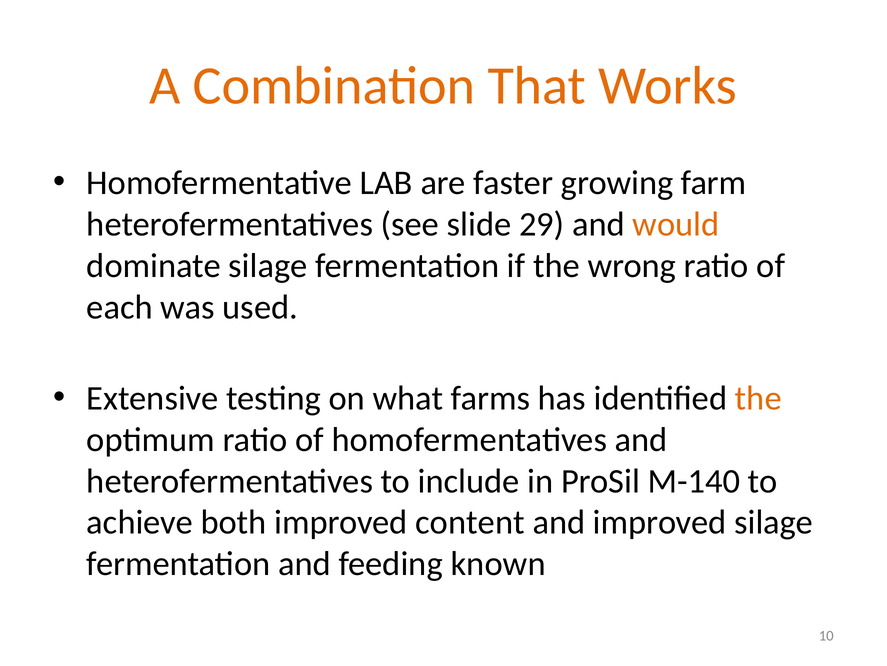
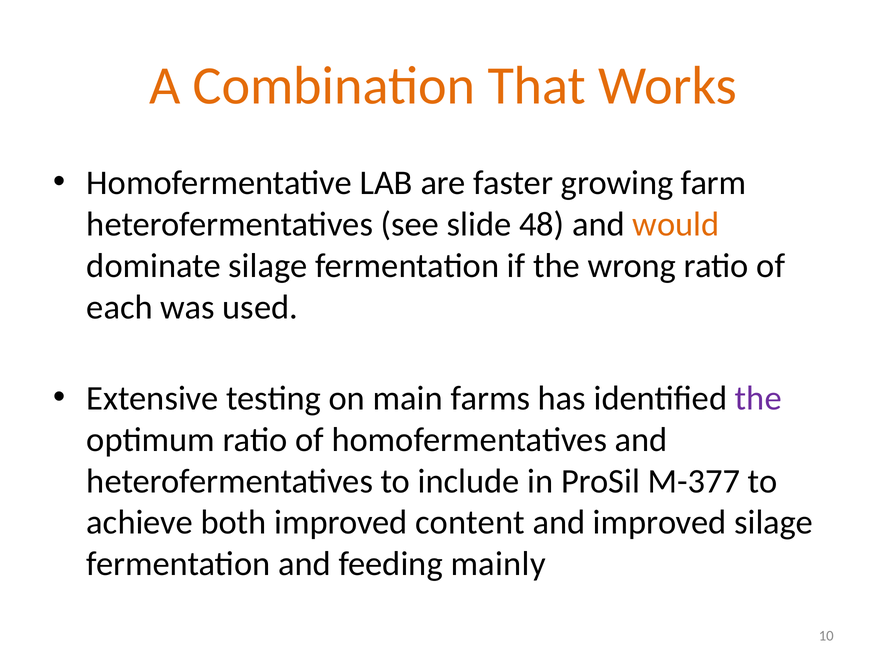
29: 29 -> 48
what: what -> main
the at (758, 398) colour: orange -> purple
M-140: M-140 -> M-377
known: known -> mainly
